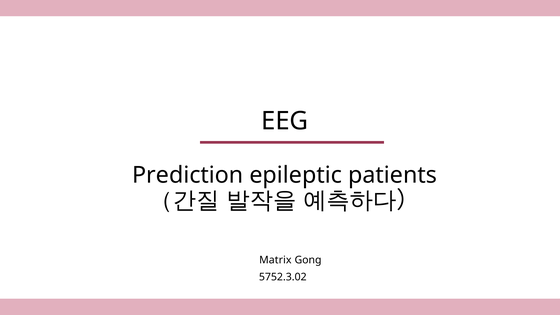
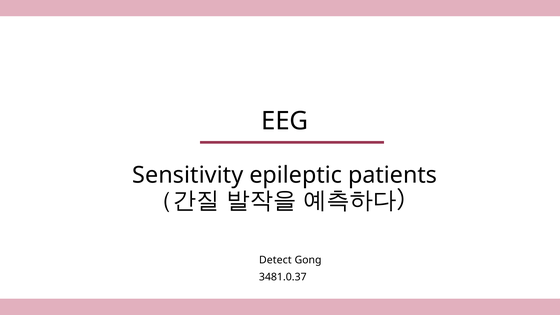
Prediction: Prediction -> Sensitivity
Matrix: Matrix -> Detect
5752.3.02: 5752.3.02 -> 3481.0.37
